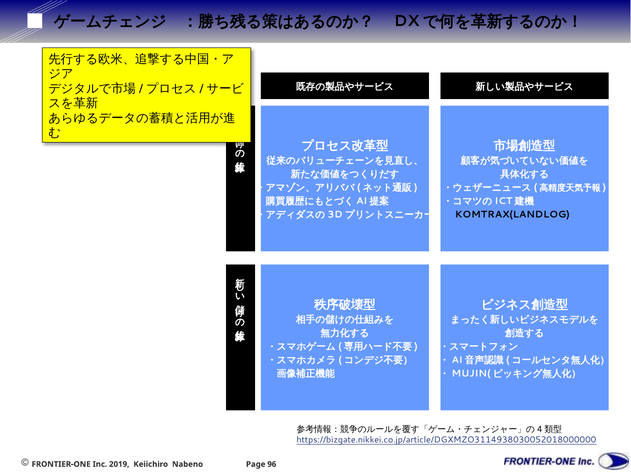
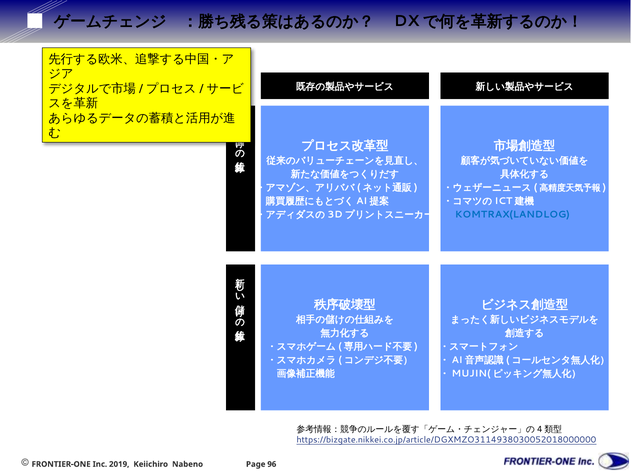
KOMTRAX(LANDLOG colour: black -> blue
